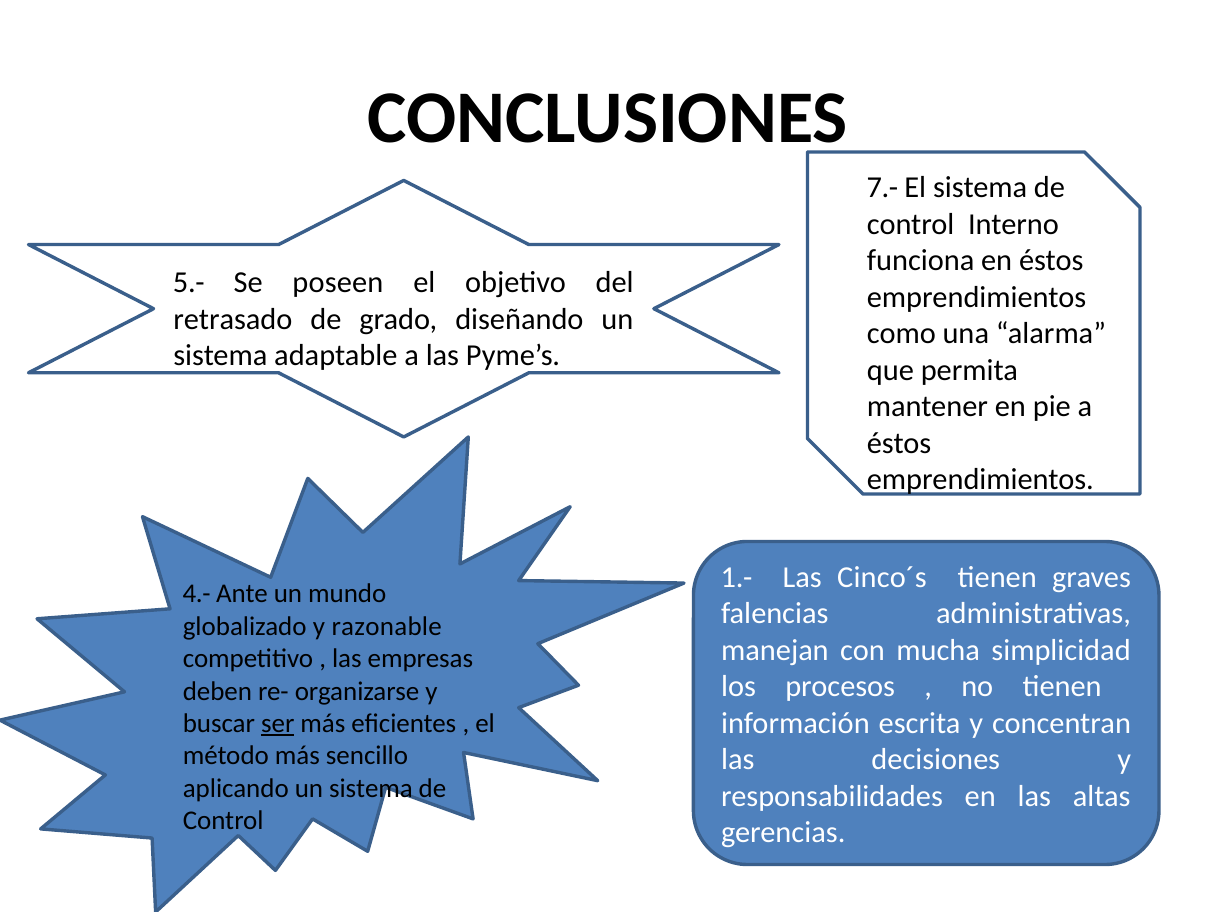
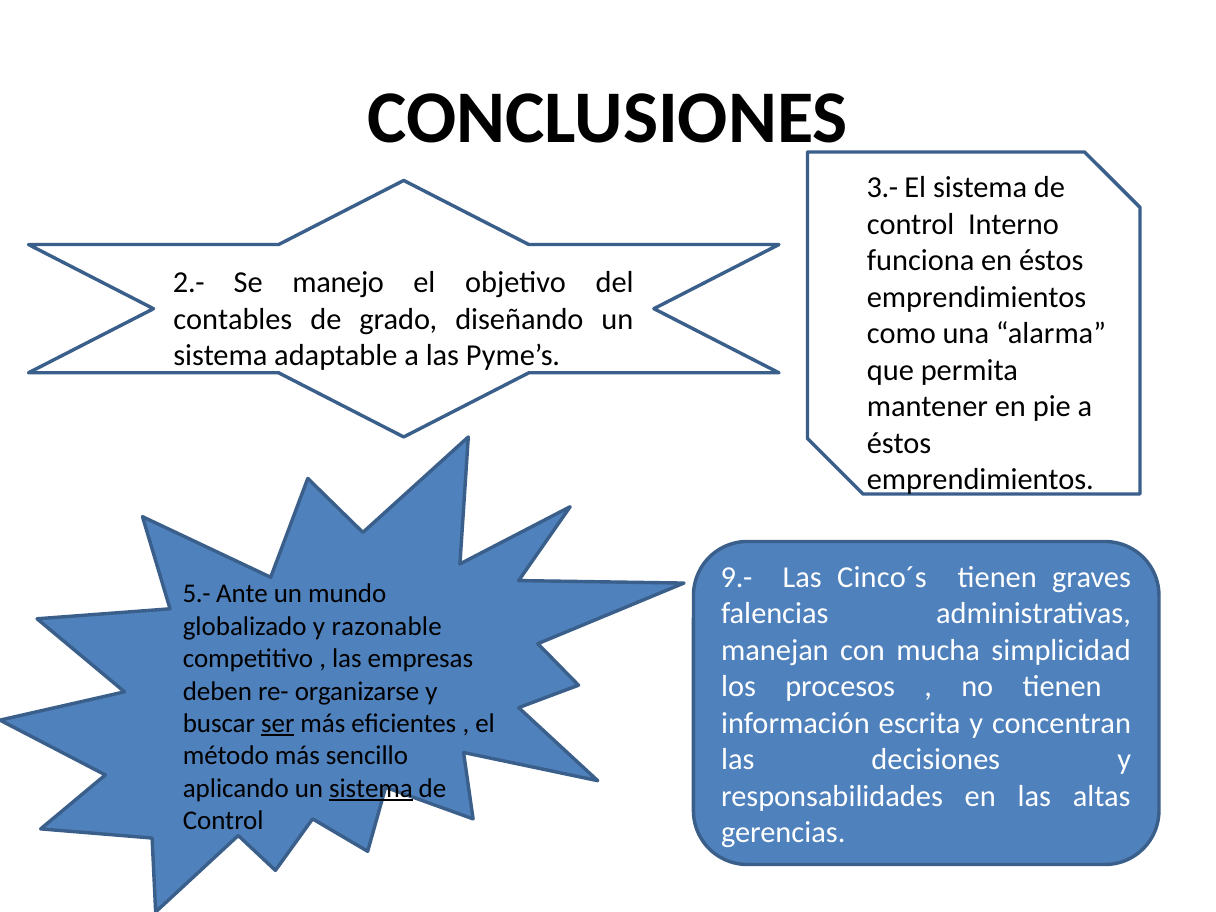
7.-: 7.- -> 3.-
5.-: 5.- -> 2.-
poseen: poseen -> manejo
retrasado: retrasado -> contables
1.-: 1.- -> 9.-
4.-: 4.- -> 5.-
sistema at (371, 788) underline: none -> present
